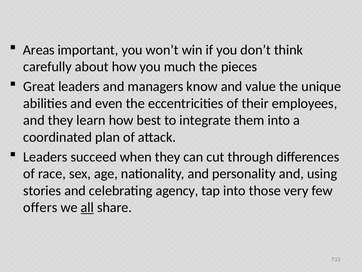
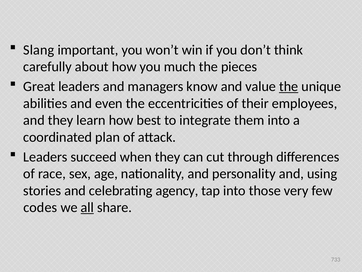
Areas: Areas -> Slang
the at (289, 86) underline: none -> present
offers: offers -> codes
